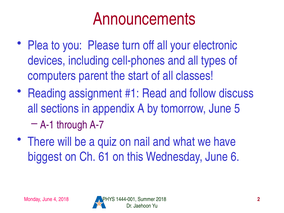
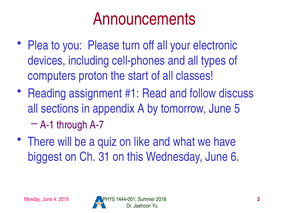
parent: parent -> proton
nail: nail -> like
61: 61 -> 31
